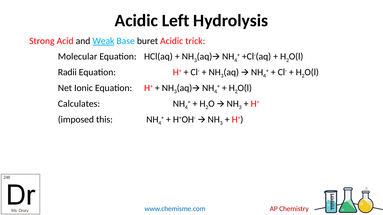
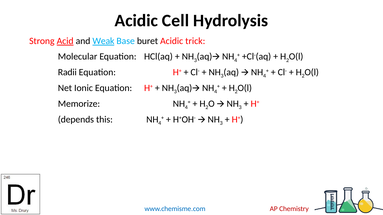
Left: Left -> Cell
Acid underline: none -> present
Calculates: Calculates -> Memorize
imposed: imposed -> depends
